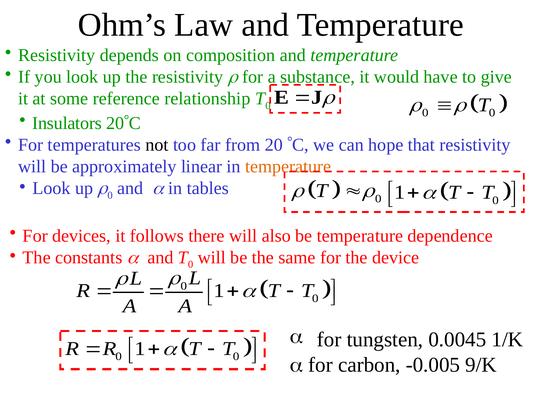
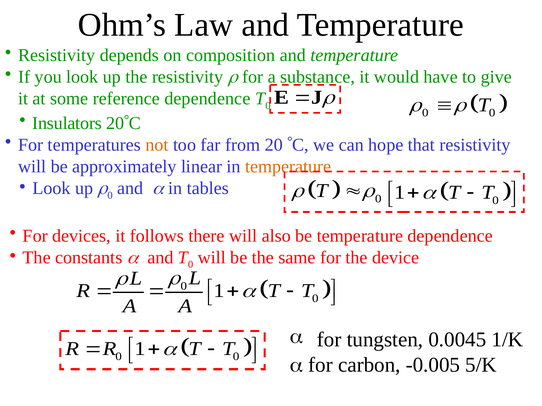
reference relationship: relationship -> dependence
not colour: black -> orange
9/K: 9/K -> 5/K
